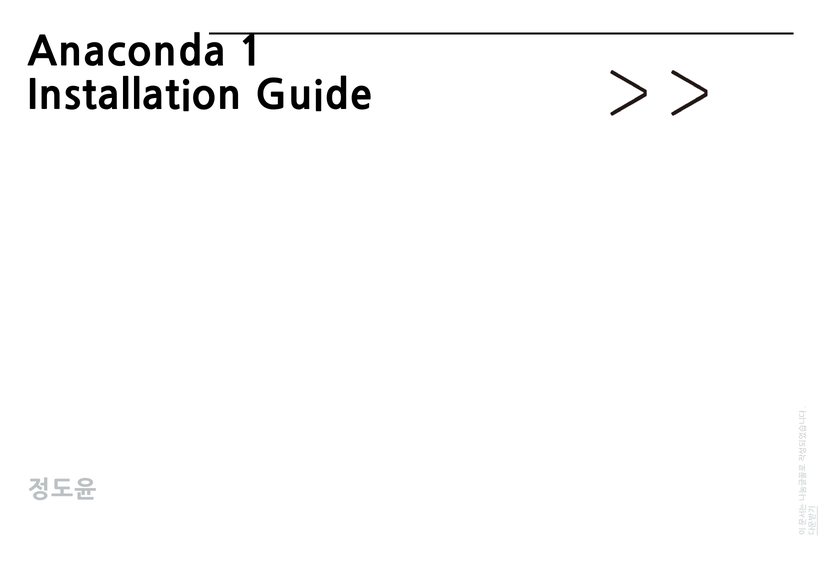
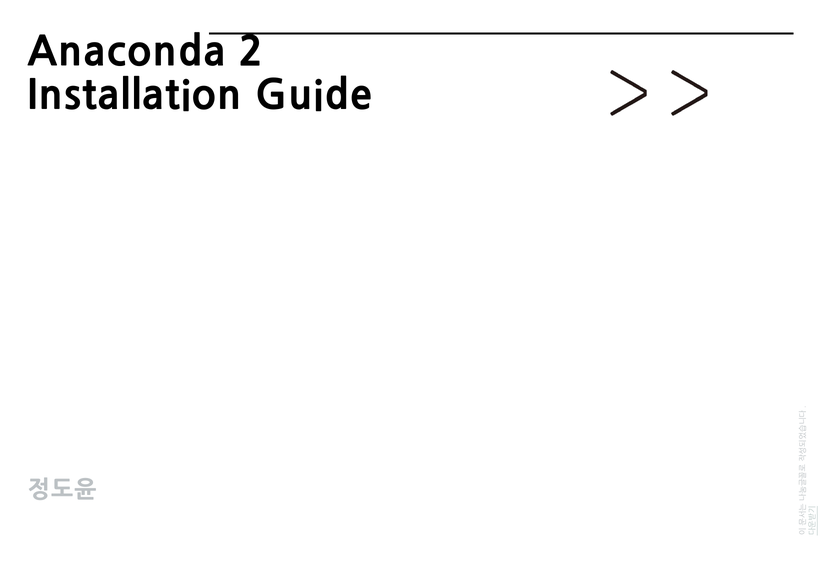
1: 1 -> 2
